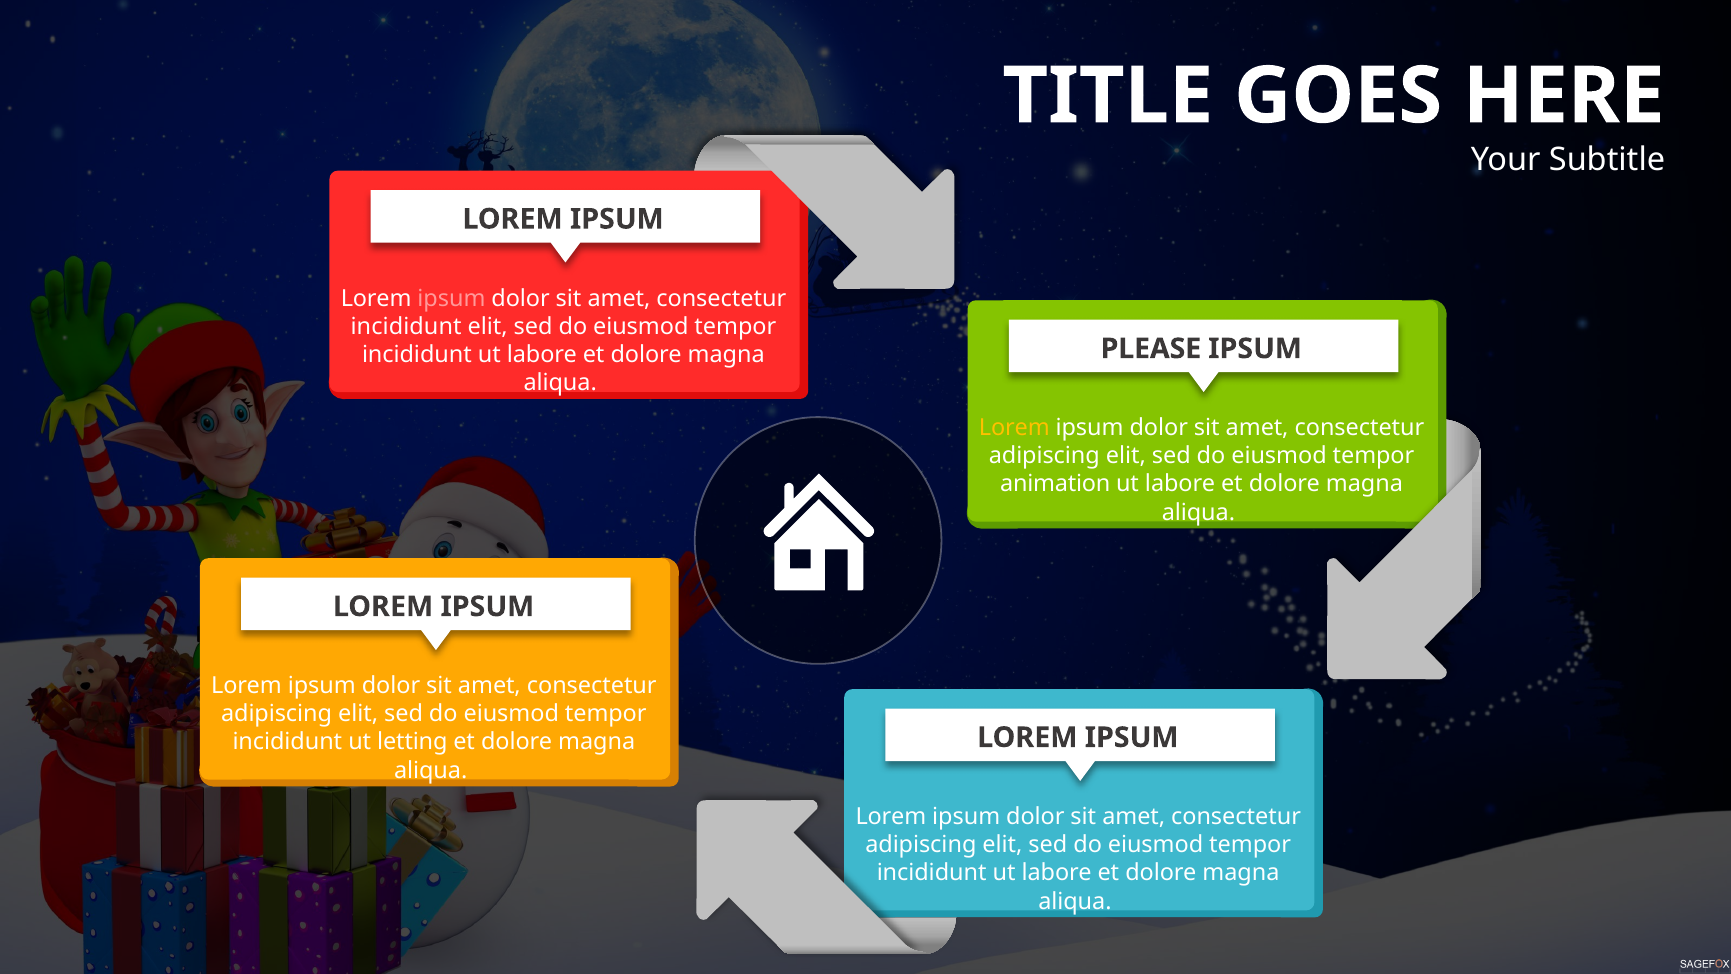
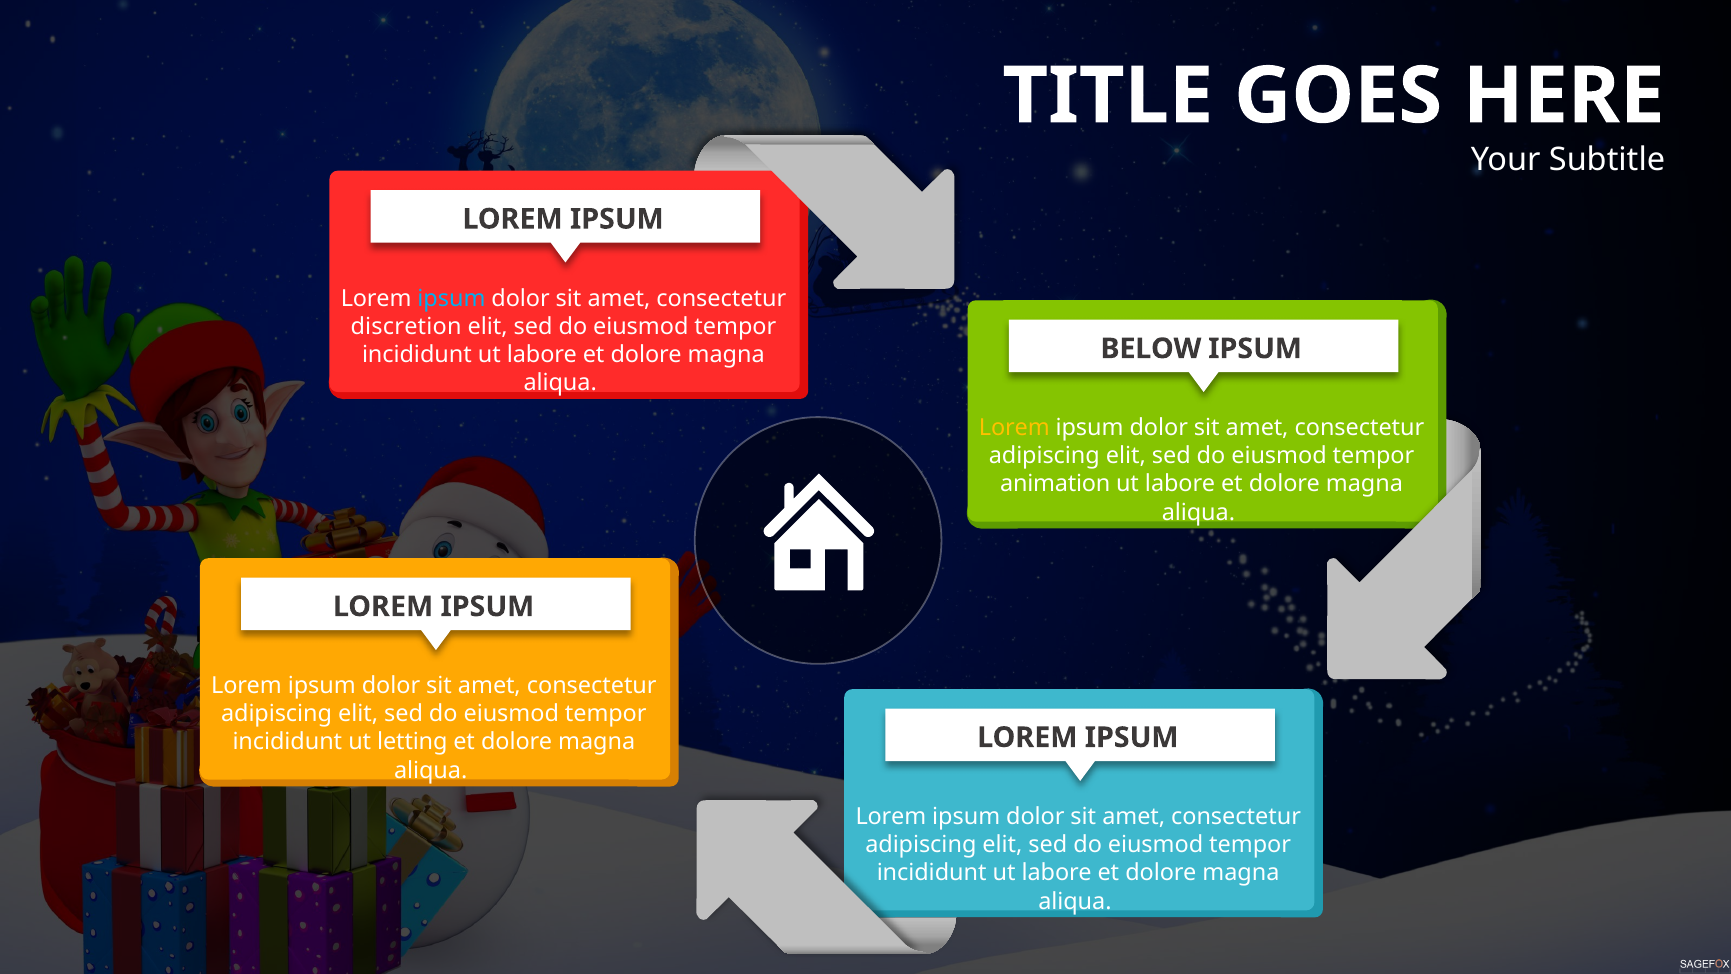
ipsum at (451, 298) colour: pink -> light blue
incididunt at (406, 326): incididunt -> discretion
PLEASE: PLEASE -> BELOW
